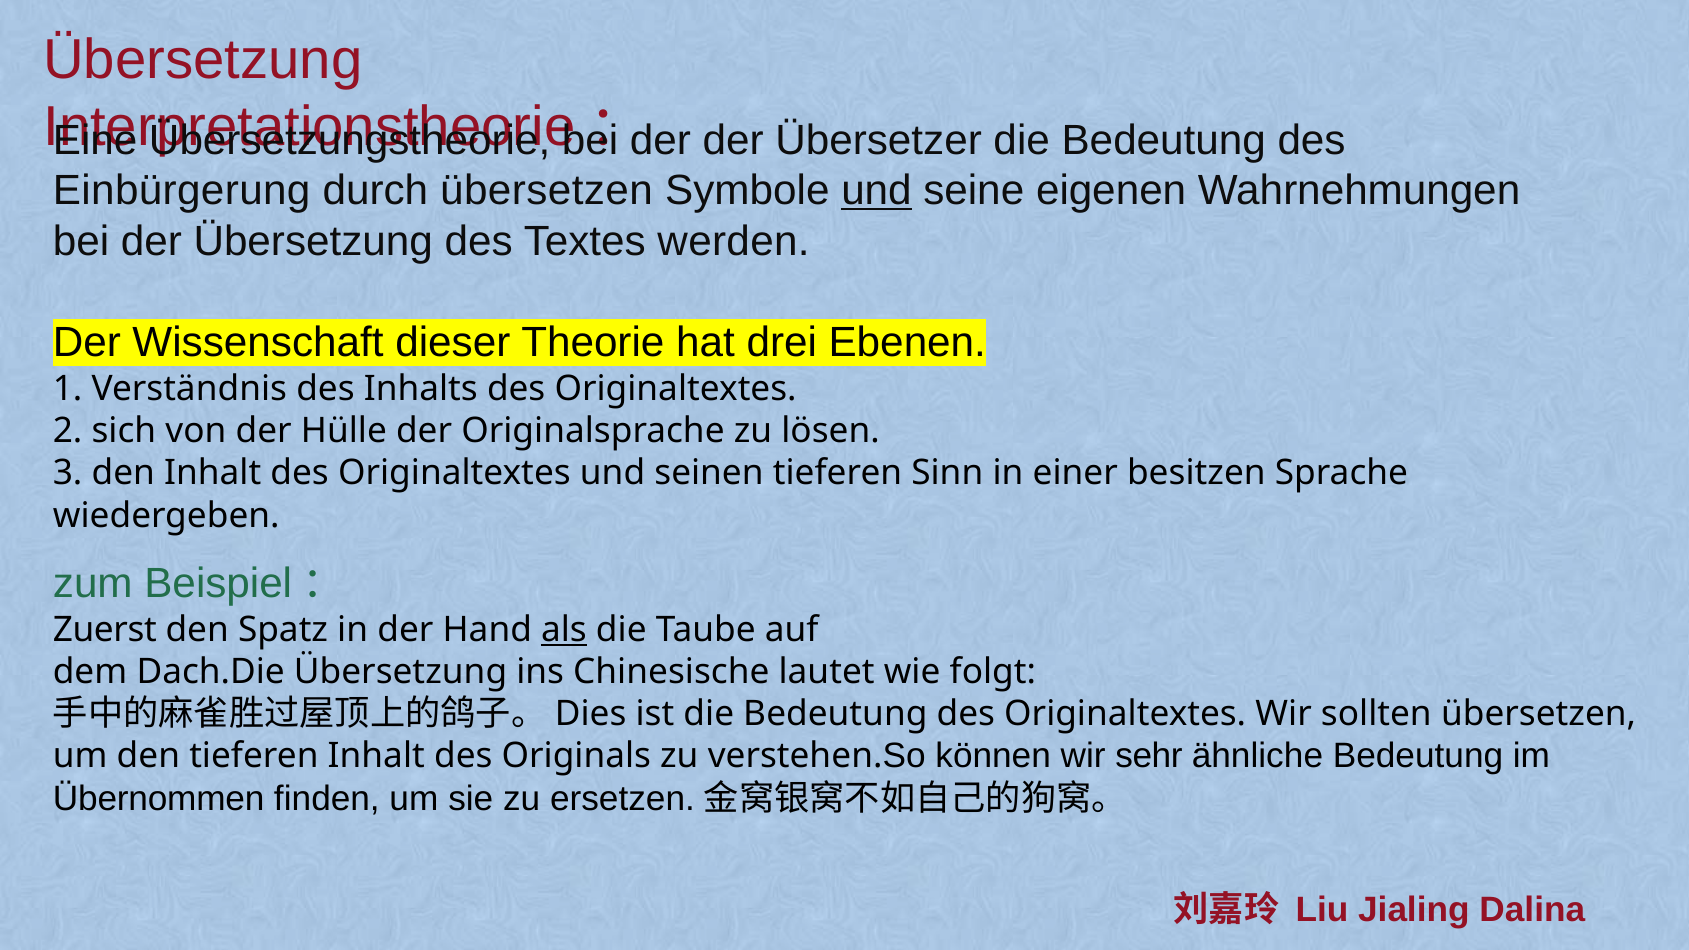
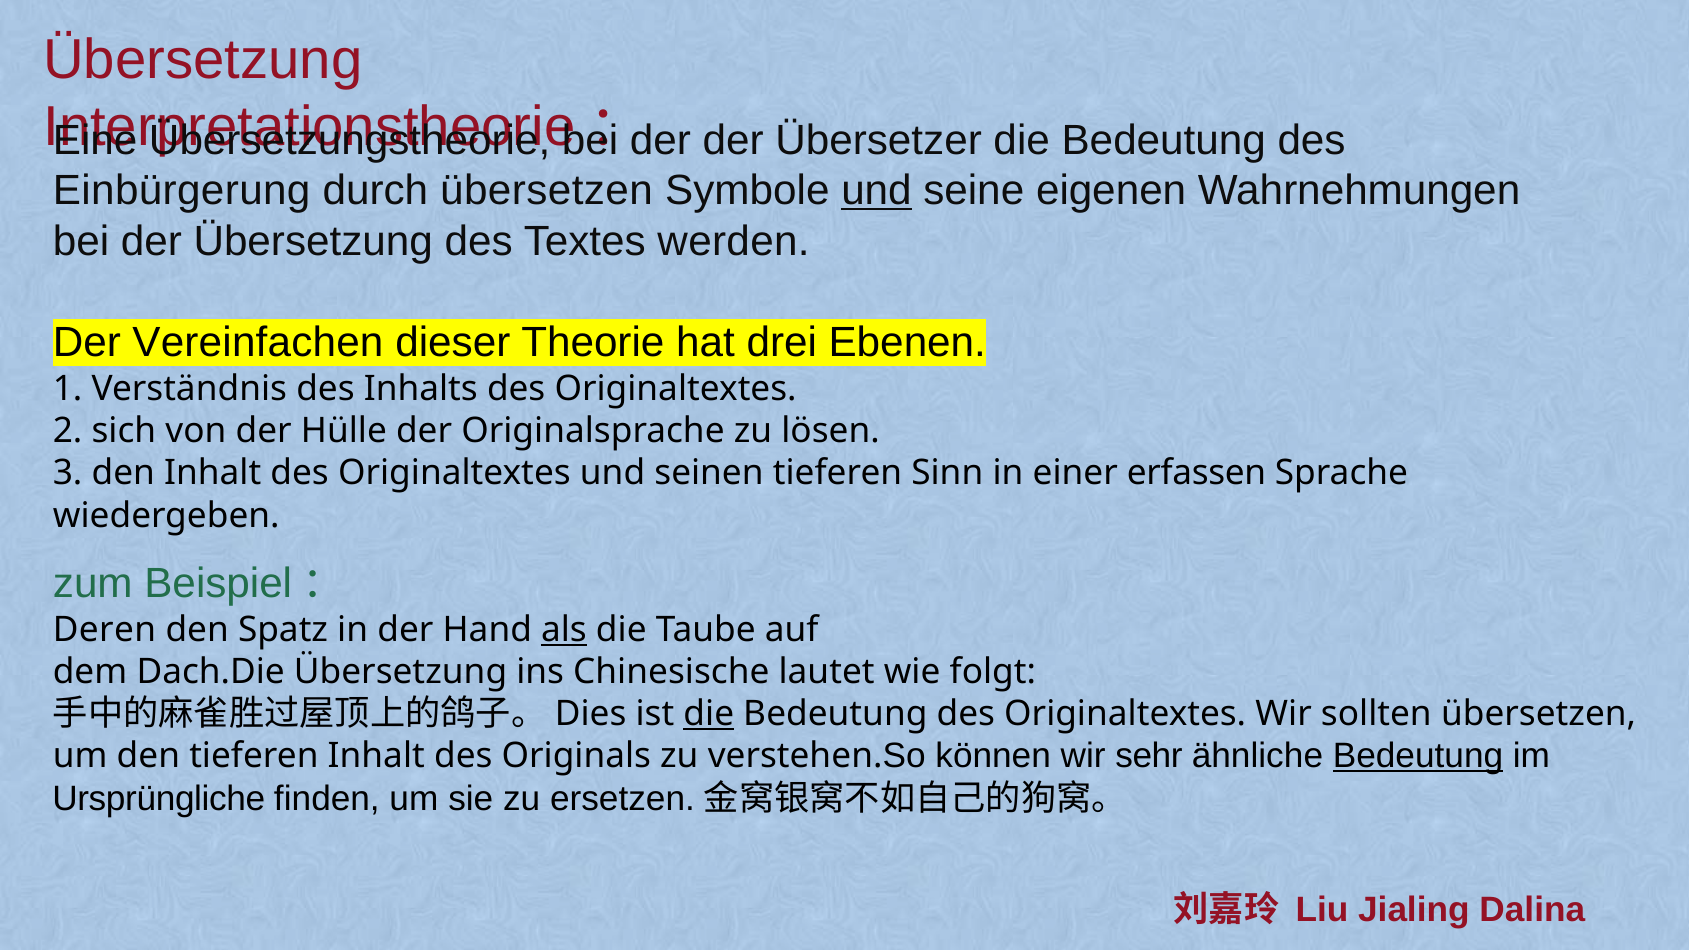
Wissenschaft: Wissenschaft -> Vereinfachen
besitzen: besitzen -> erfassen
Zuerst: Zuerst -> Deren
die at (709, 714) underline: none -> present
Bedeutung at (1418, 756) underline: none -> present
Übernommen: Übernommen -> Ursprüngliche
